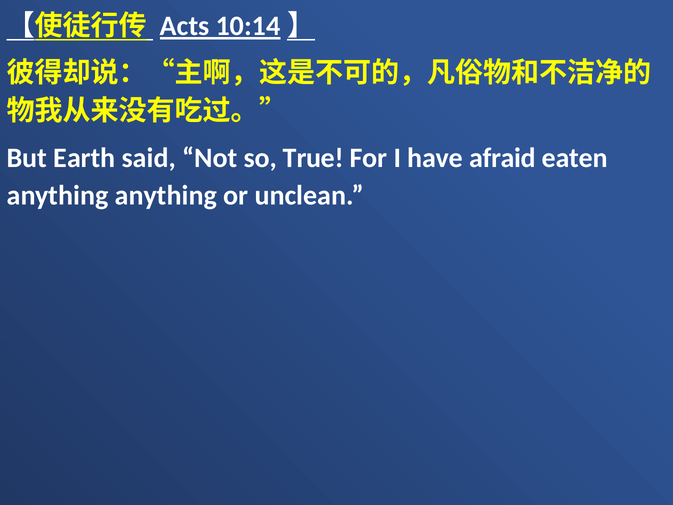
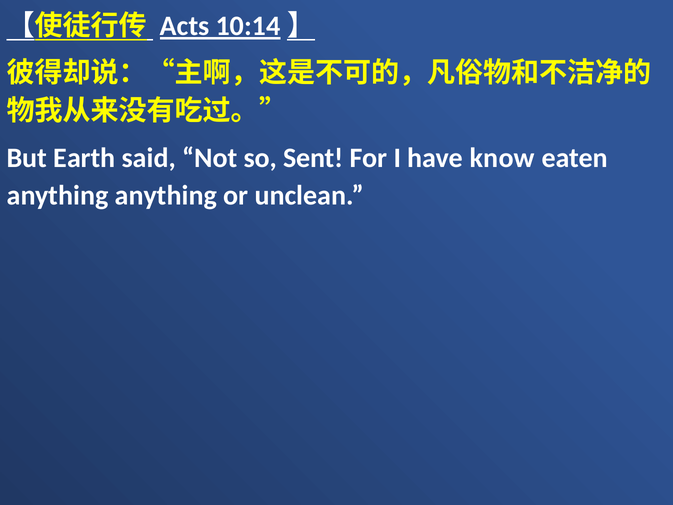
True: True -> Sent
afraid: afraid -> know
